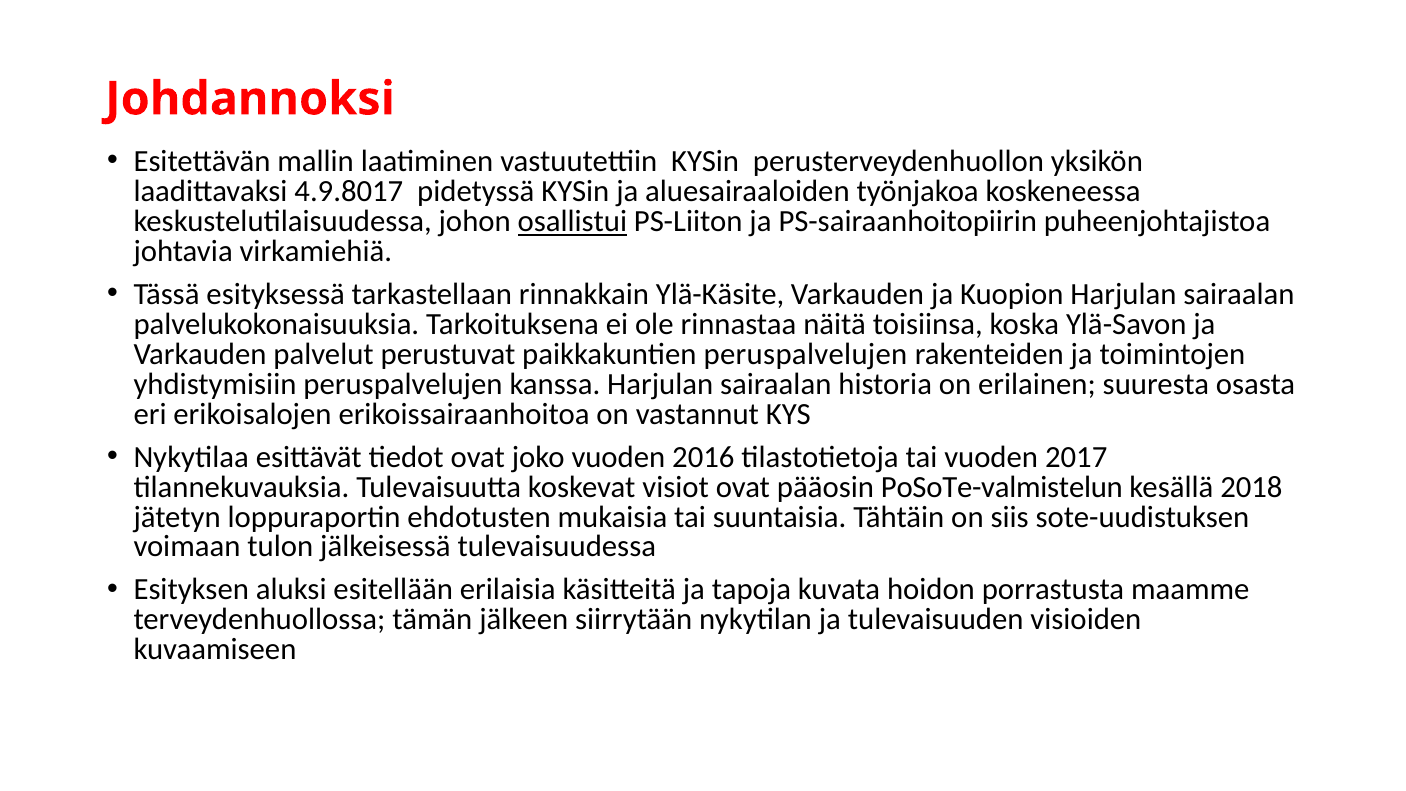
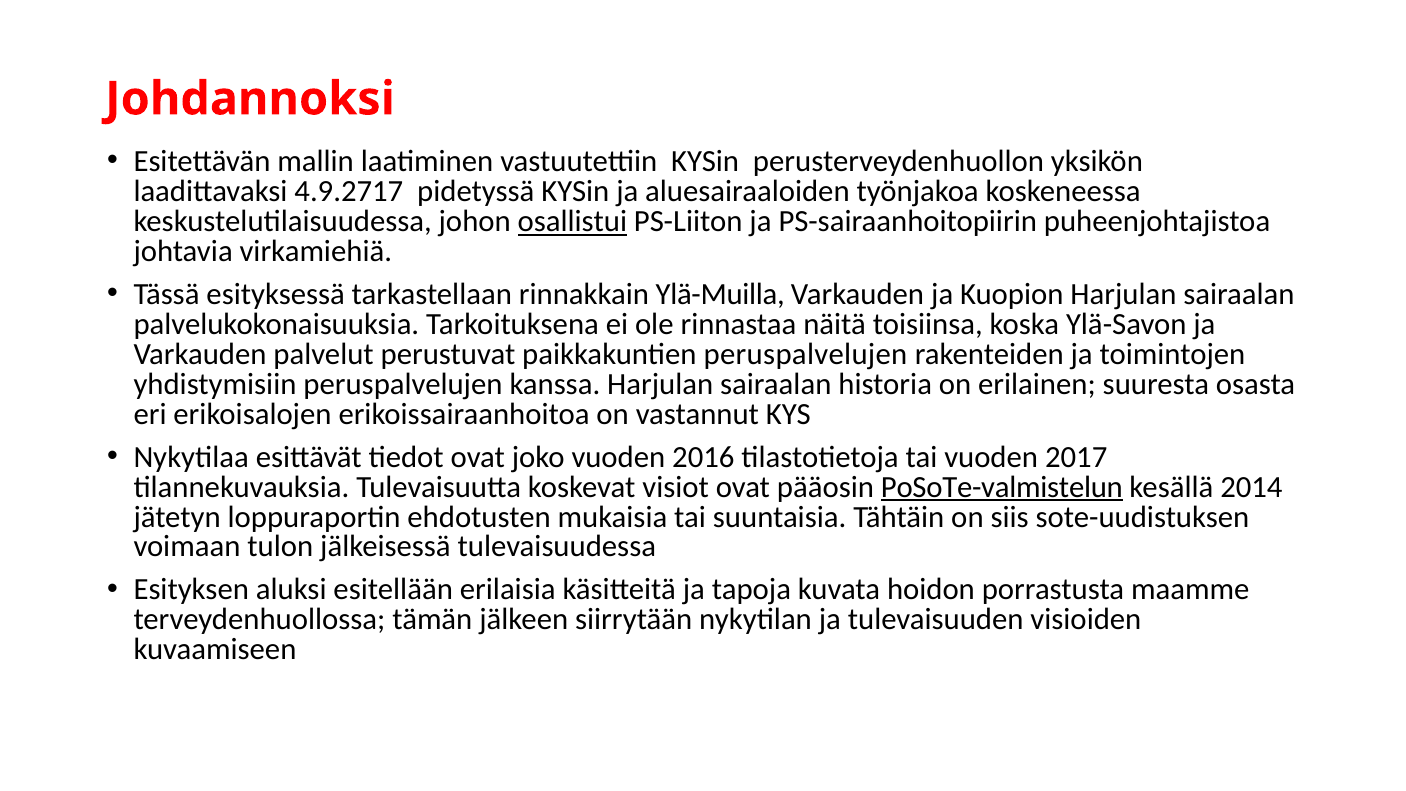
4.9.8017: 4.9.8017 -> 4.9.2717
Ylä-Käsite: Ylä-Käsite -> Ylä-Muilla
PoSoTe-valmistelun underline: none -> present
2018: 2018 -> 2014
